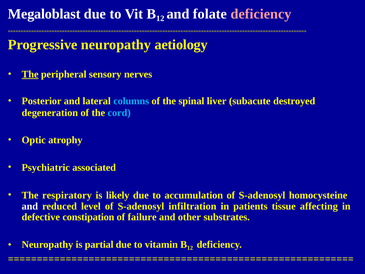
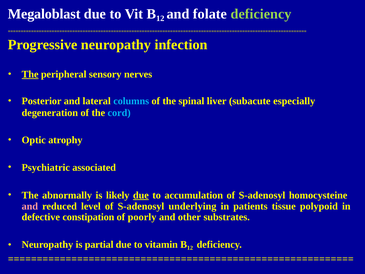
deficiency at (261, 14) colour: pink -> light green
aetiology: aetiology -> infection
destroyed: destroyed -> especially
respiratory: respiratory -> abnormally
due at (141, 195) underline: none -> present
and at (30, 206) colour: white -> pink
infiltration: infiltration -> underlying
affecting: affecting -> polypoid
failure: failure -> poorly
